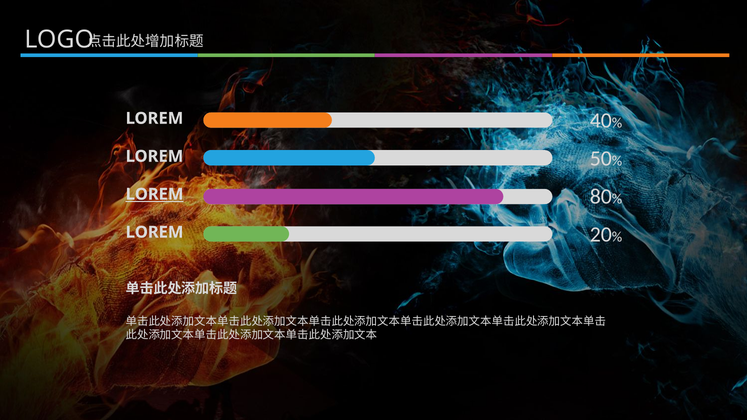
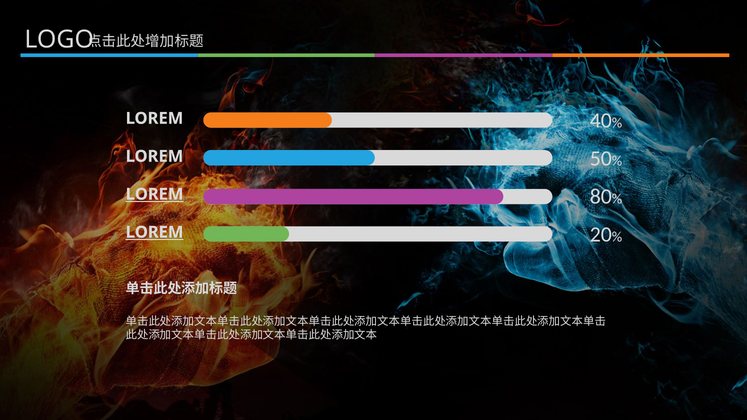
LOREM at (155, 232) underline: none -> present
